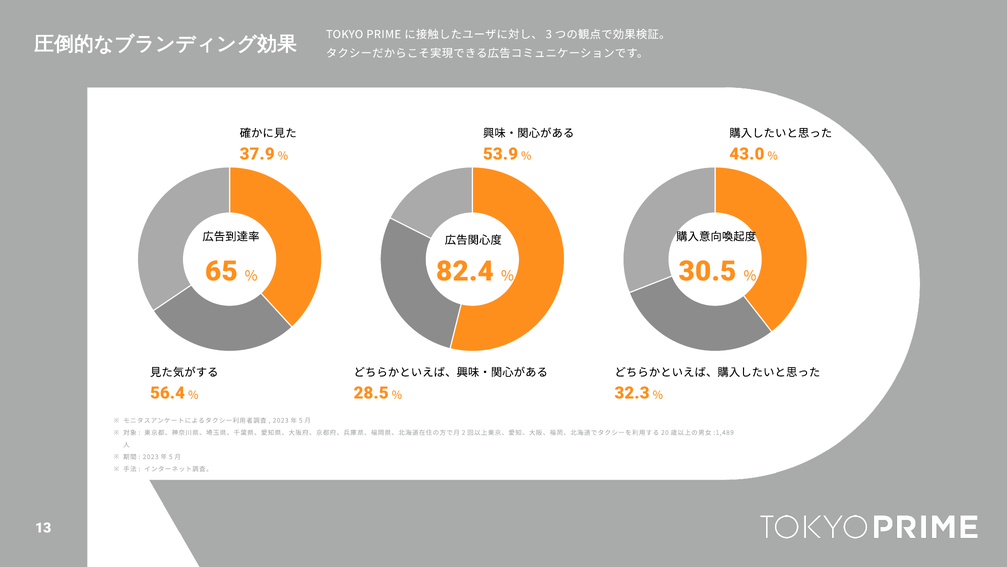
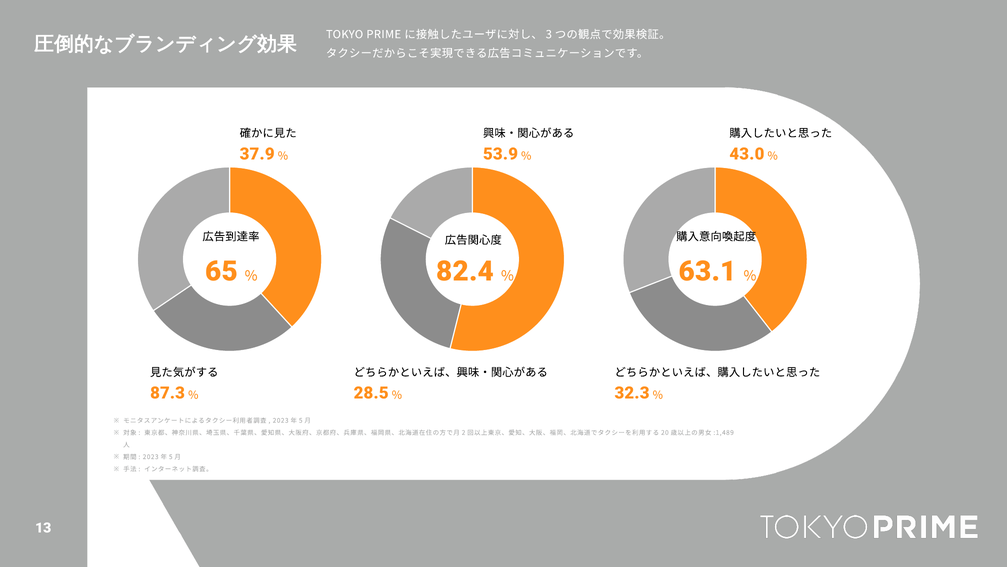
30.5: 30.5 -> 63.1
56.4: 56.4 -> 87.3
